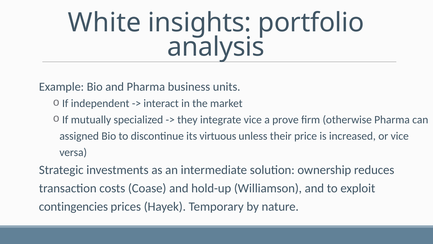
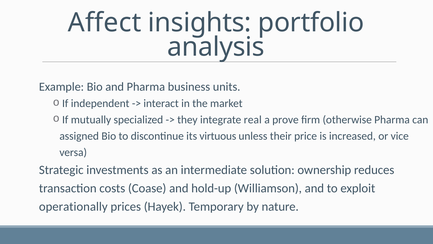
White: White -> Affect
integrate vice: vice -> real
contingencies: contingencies -> operationally
